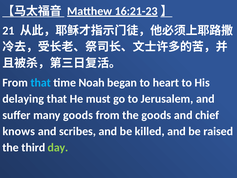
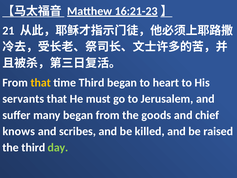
that at (41, 83) colour: light blue -> yellow
time Noah: Noah -> Third
delaying: delaying -> servants
many goods: goods -> began
